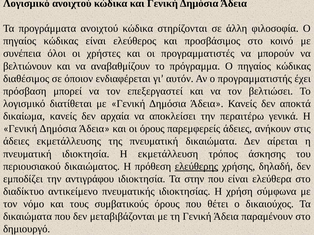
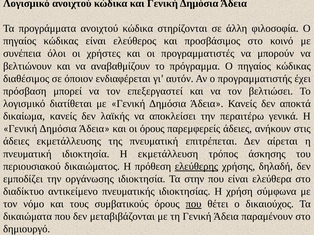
αρχαία: αρχαία -> λαϊκής
πνευματική δικαιώματα: δικαιώματα -> επιτρέπεται
αντιγράφου: αντιγράφου -> οργάνωσης
που at (194, 204) underline: none -> present
